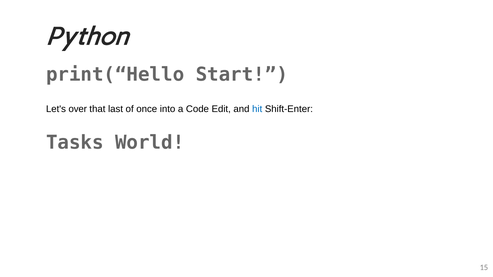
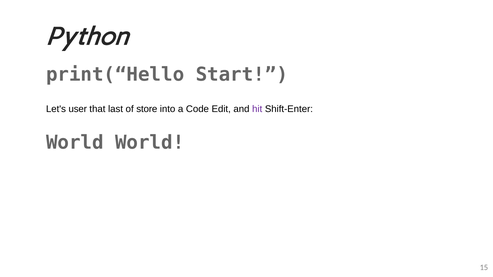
over: over -> user
once: once -> store
hit colour: blue -> purple
Tasks at (75, 143): Tasks -> World
